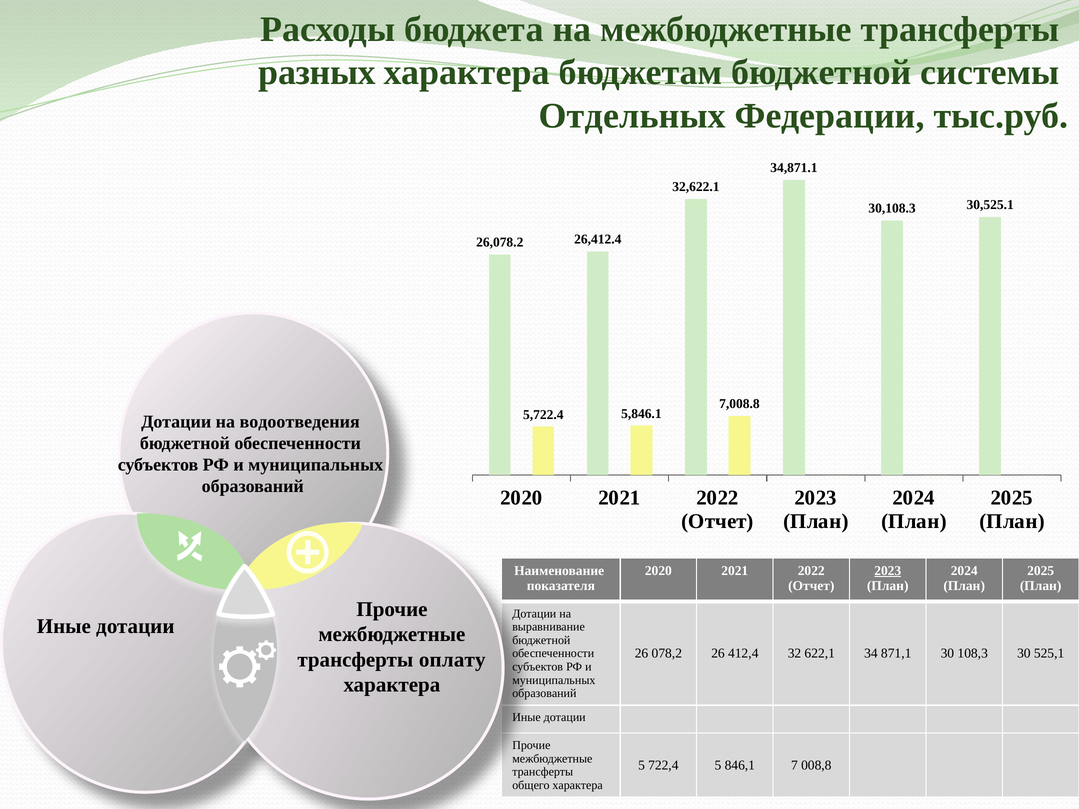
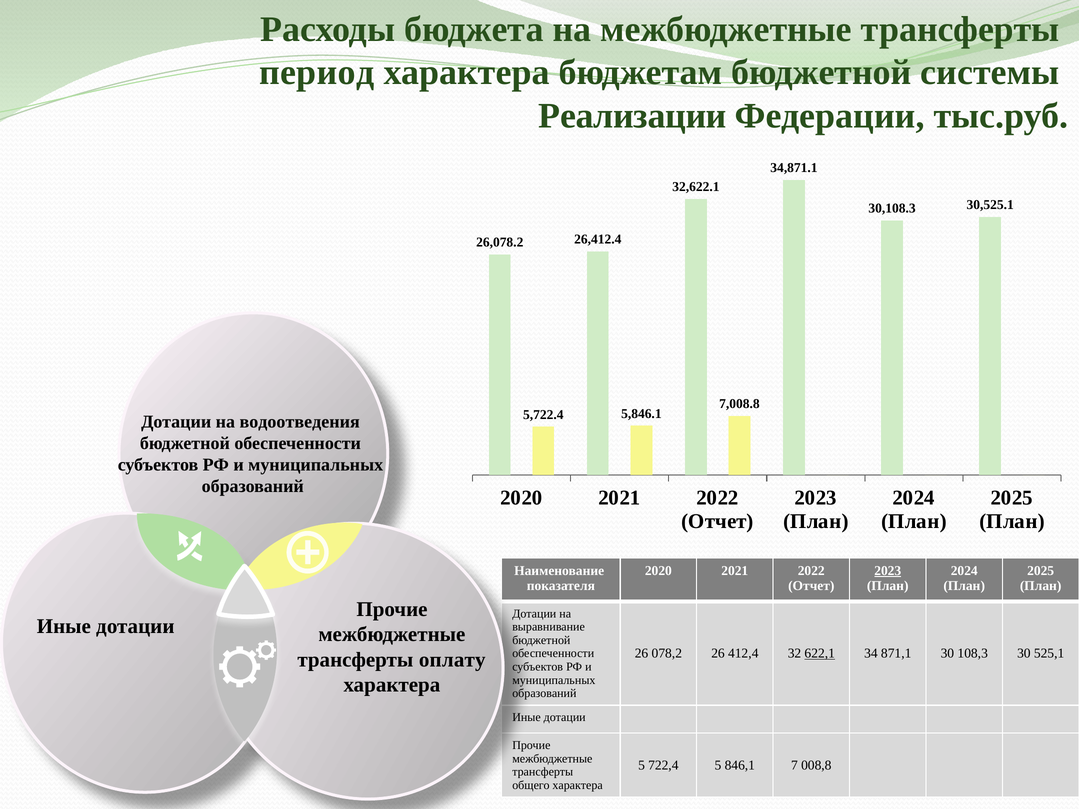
разных: разных -> период
Отдельных: Отдельных -> Реализации
622,1 underline: none -> present
